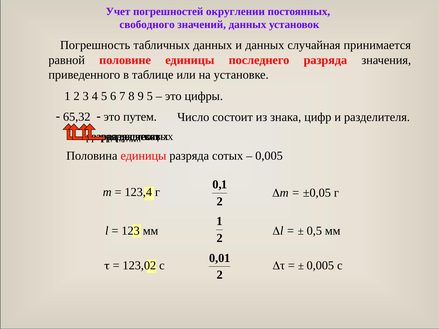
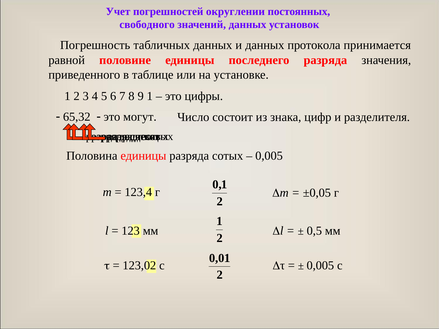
случайная: случайная -> протокола
9 5: 5 -> 1
путем: путем -> могут
